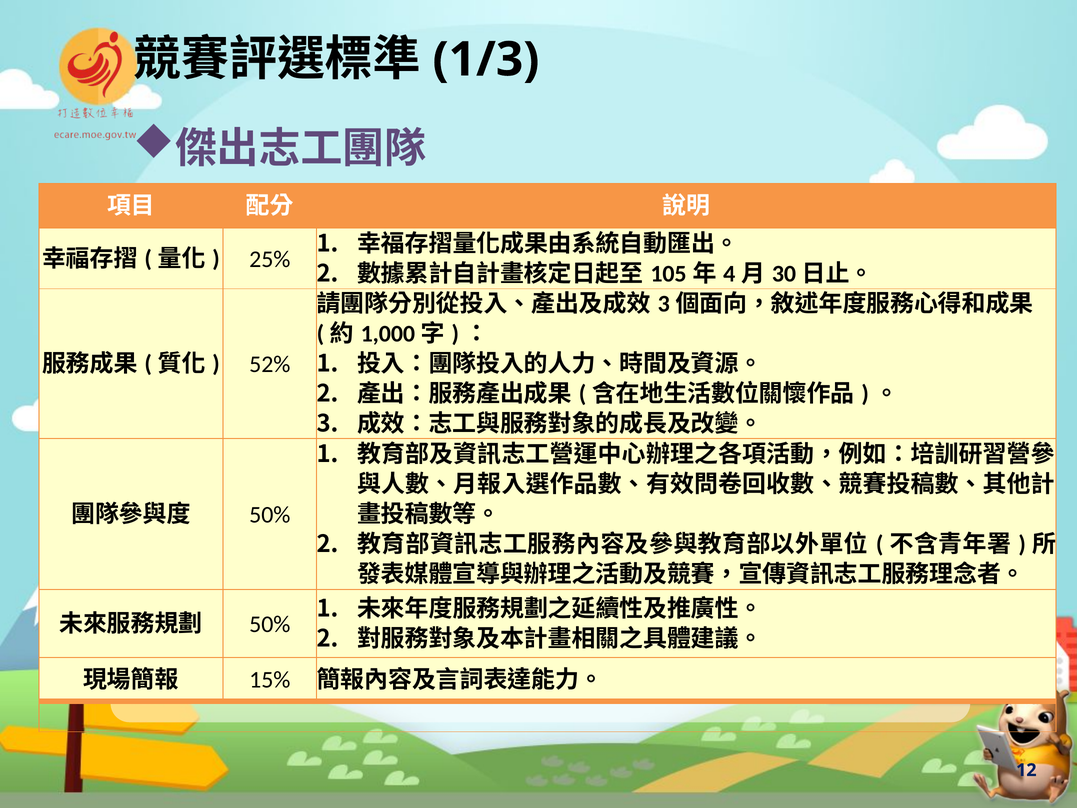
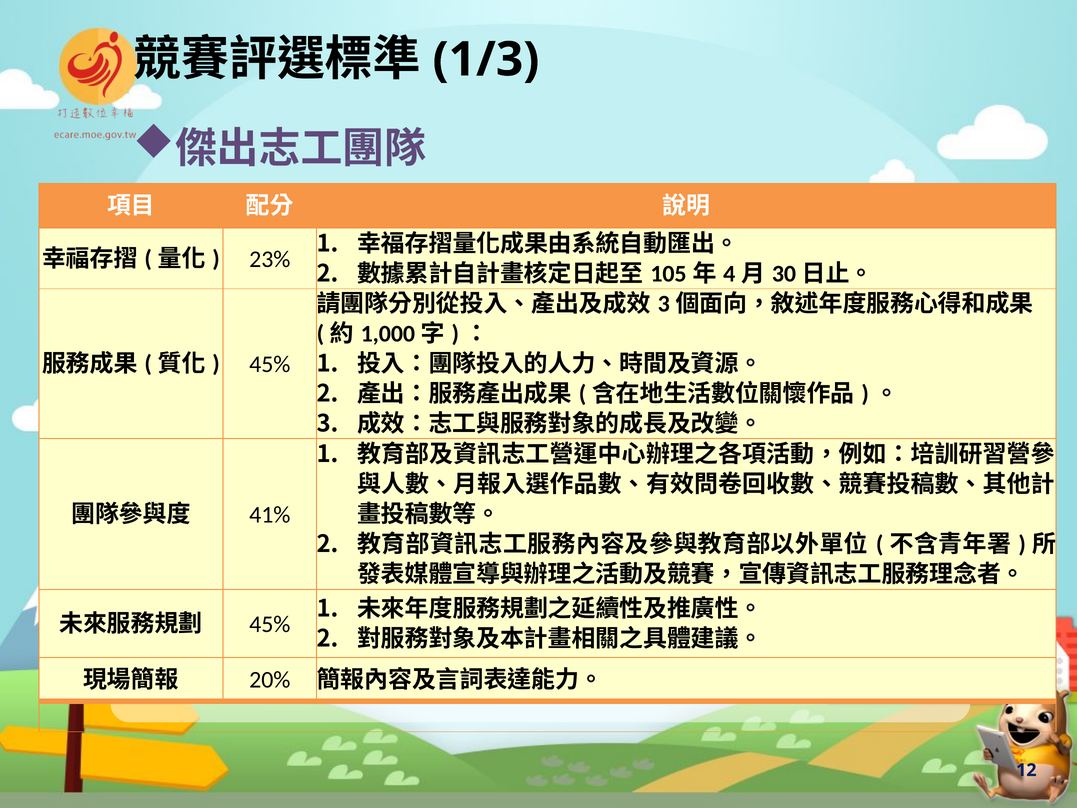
25%: 25% -> 23%
52% at (270, 364): 52% -> 45%
50% at (270, 514): 50% -> 41%
50% at (270, 624): 50% -> 45%
15%: 15% -> 20%
